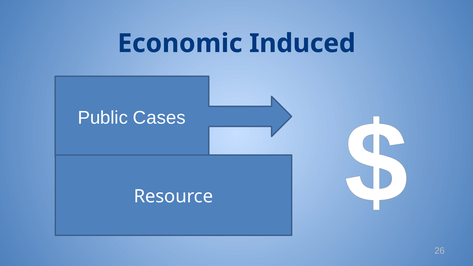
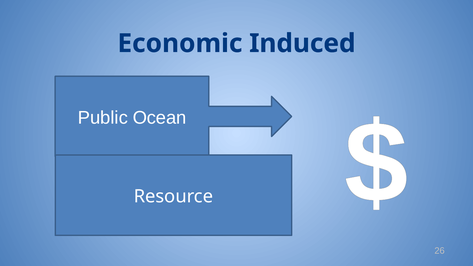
Cases: Cases -> Ocean
